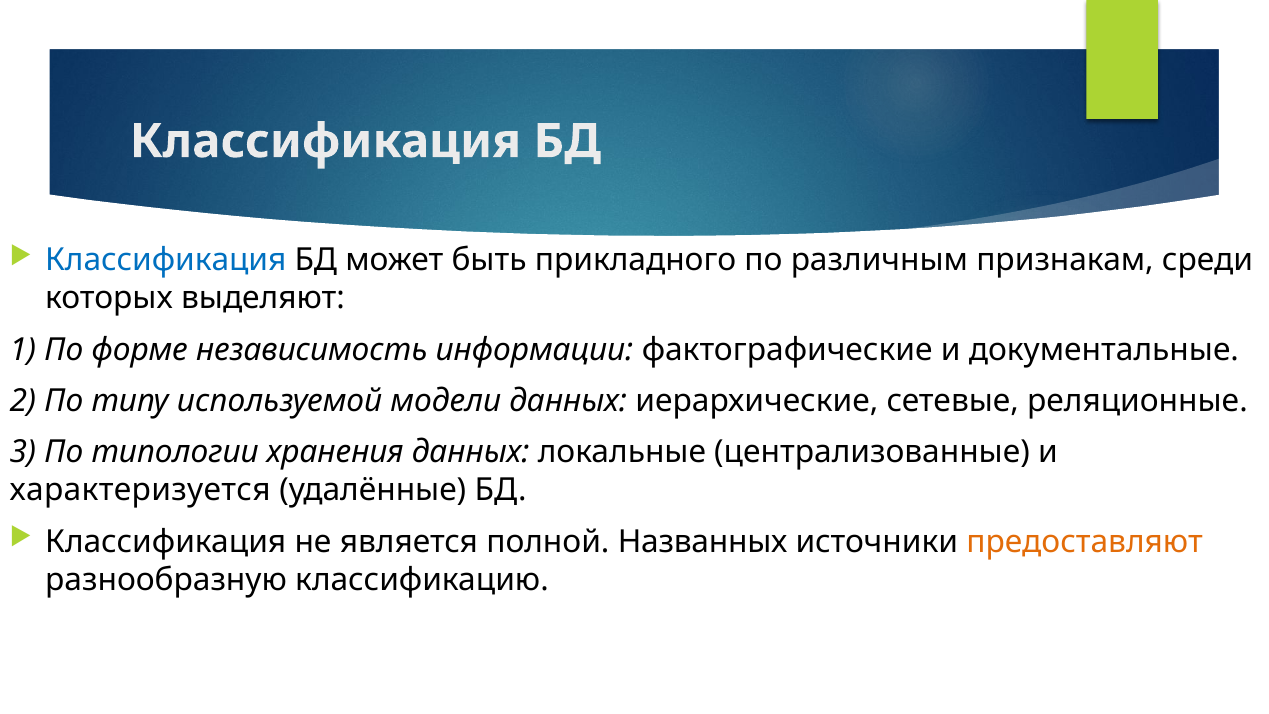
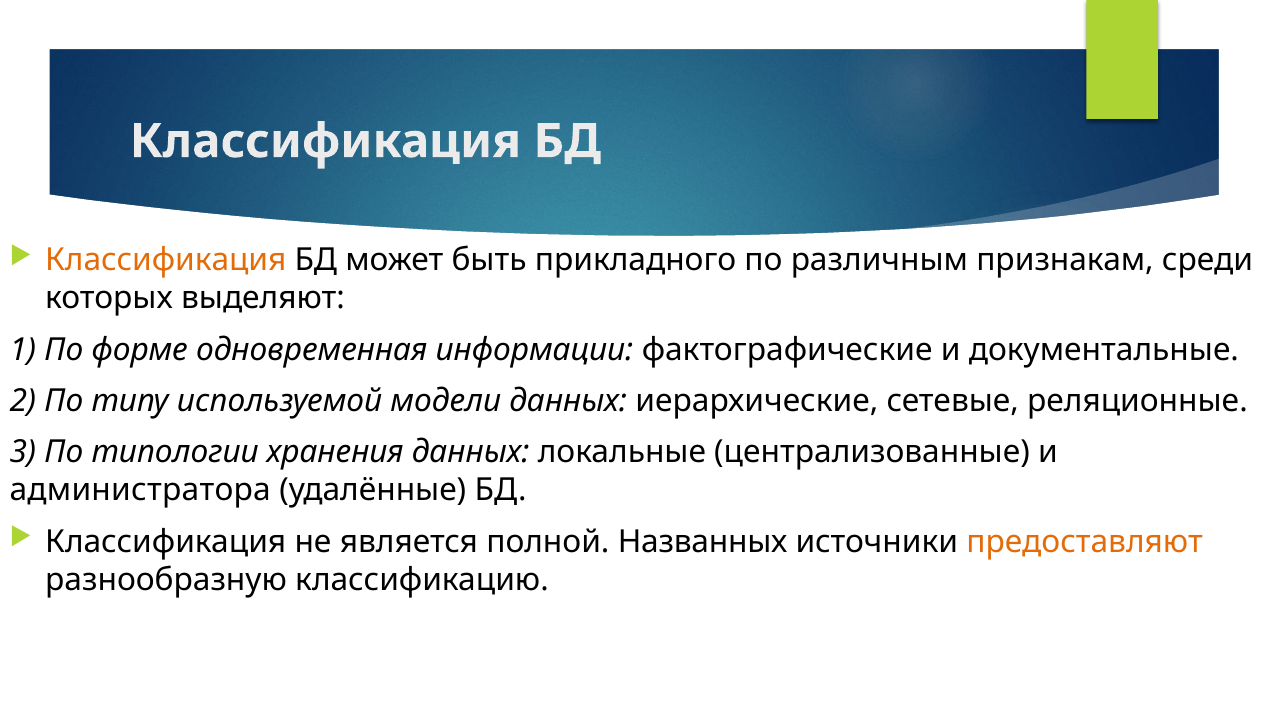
Классификация at (166, 260) colour: blue -> orange
независимость: независимость -> одновременная
характеризуется: характеризуется -> администратора
